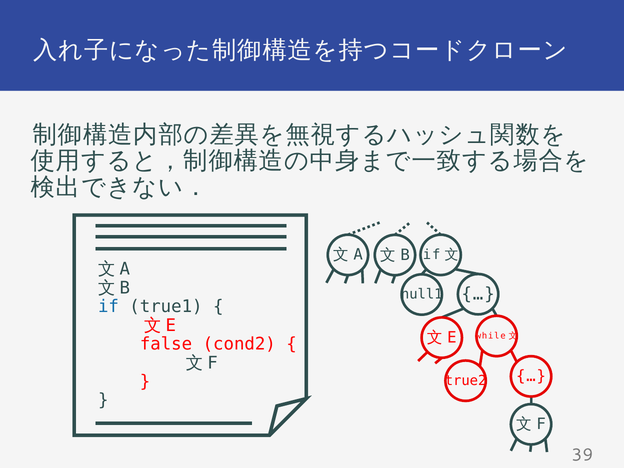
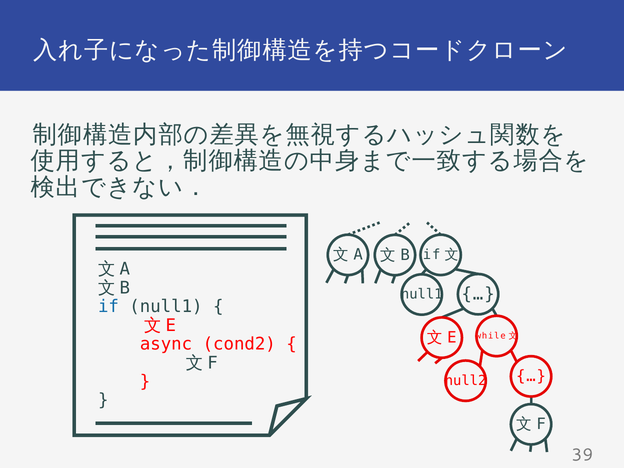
if true1: true1 -> null1
false: false -> async
true2: true2 -> null2
